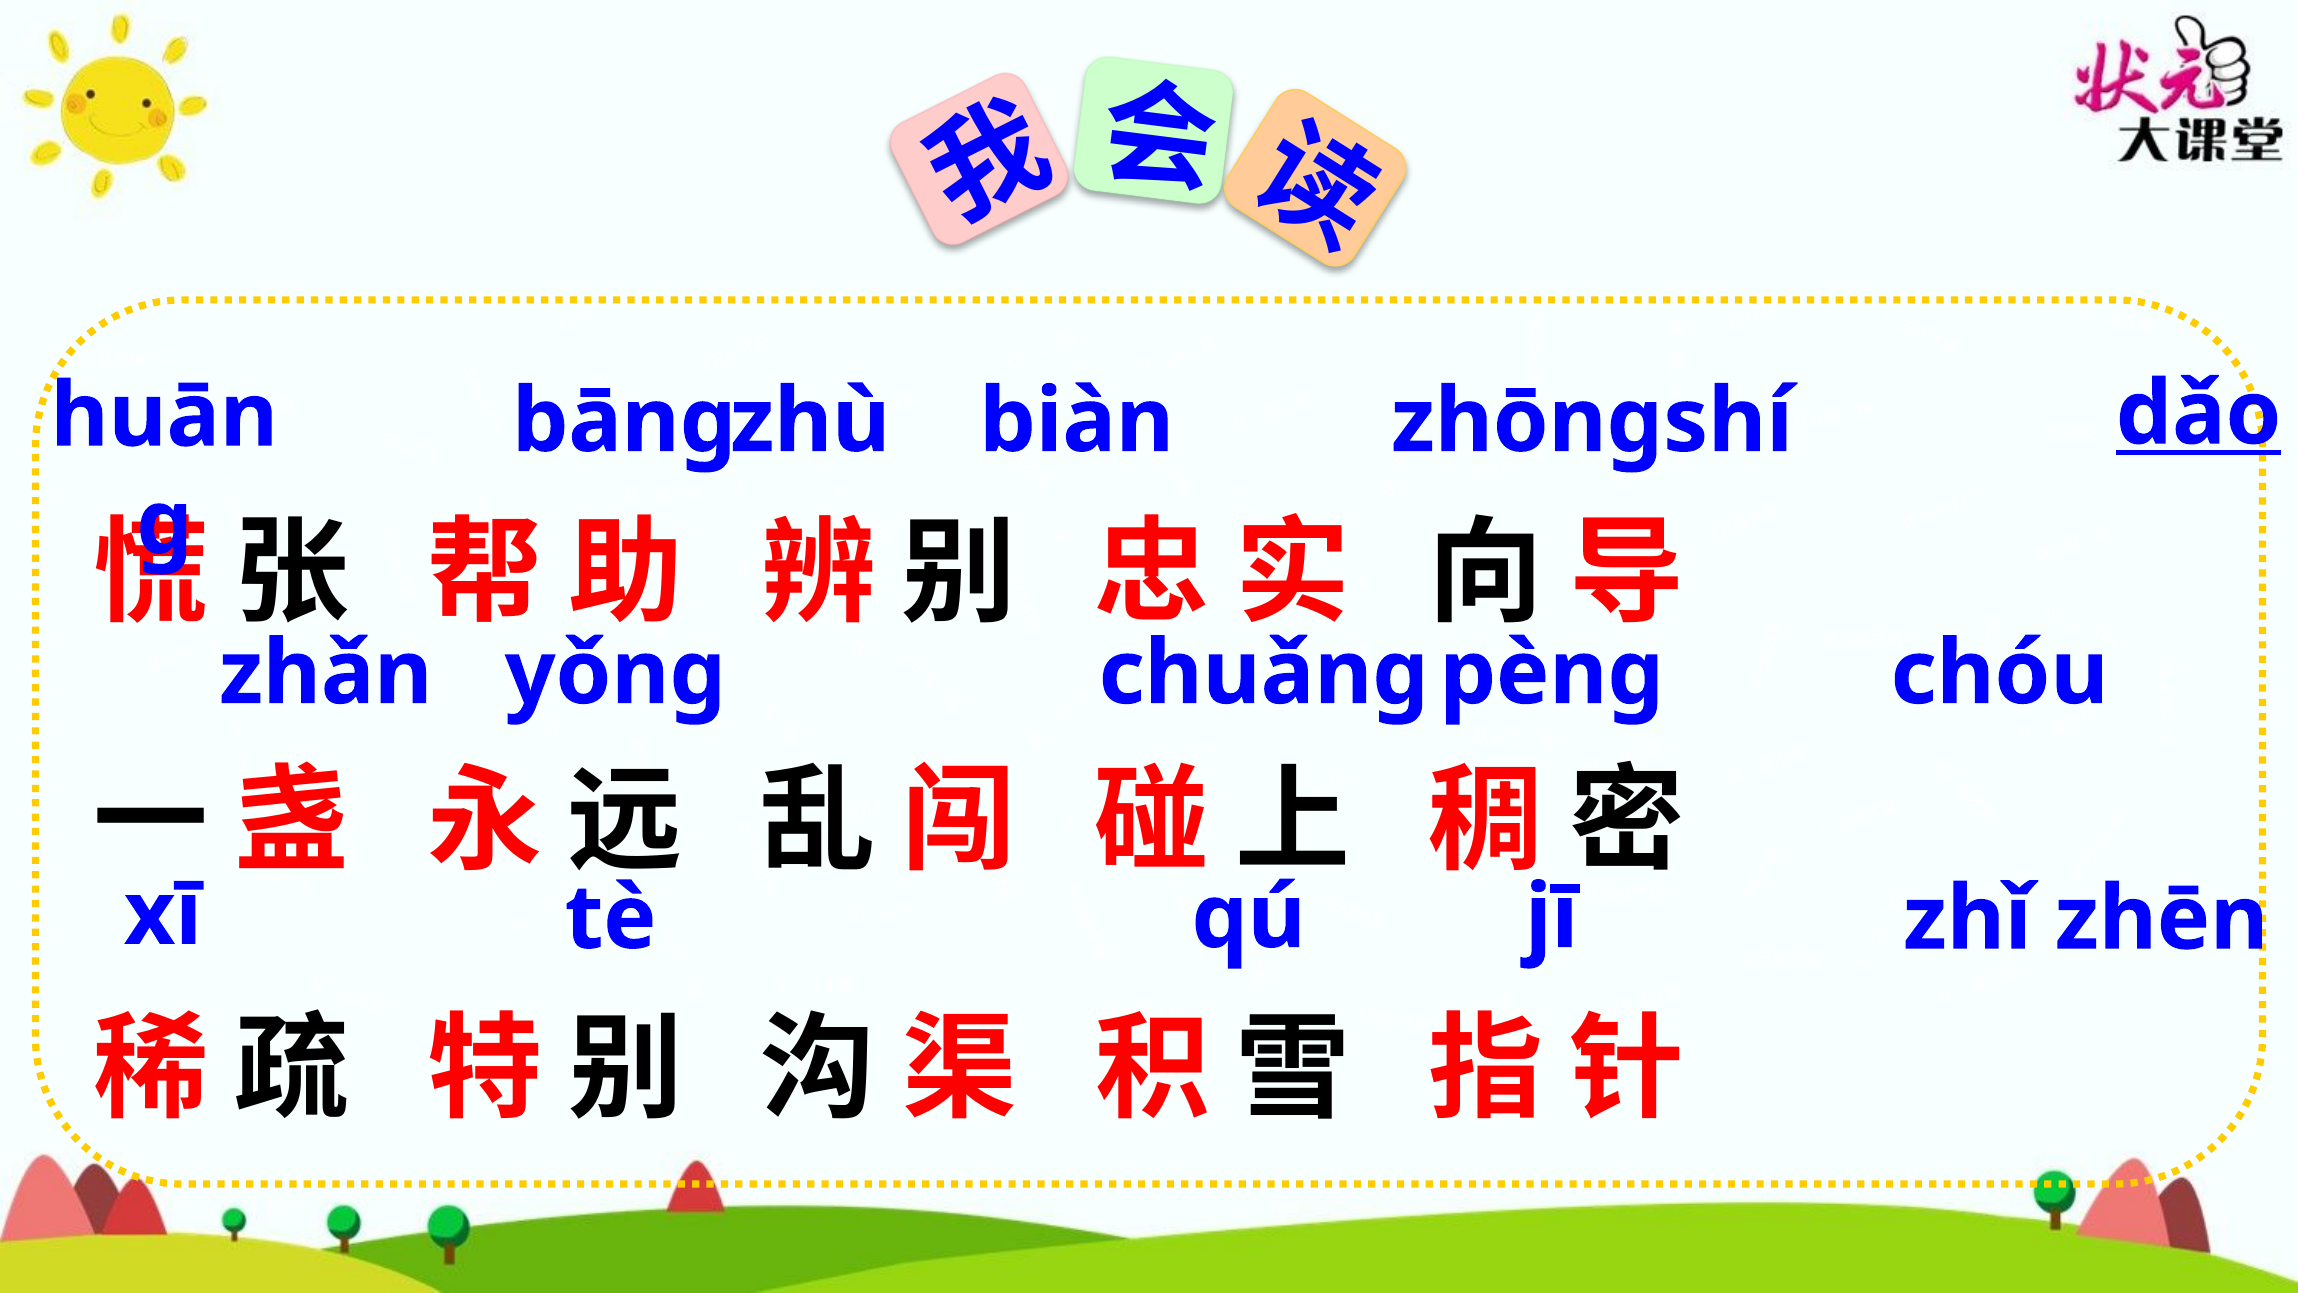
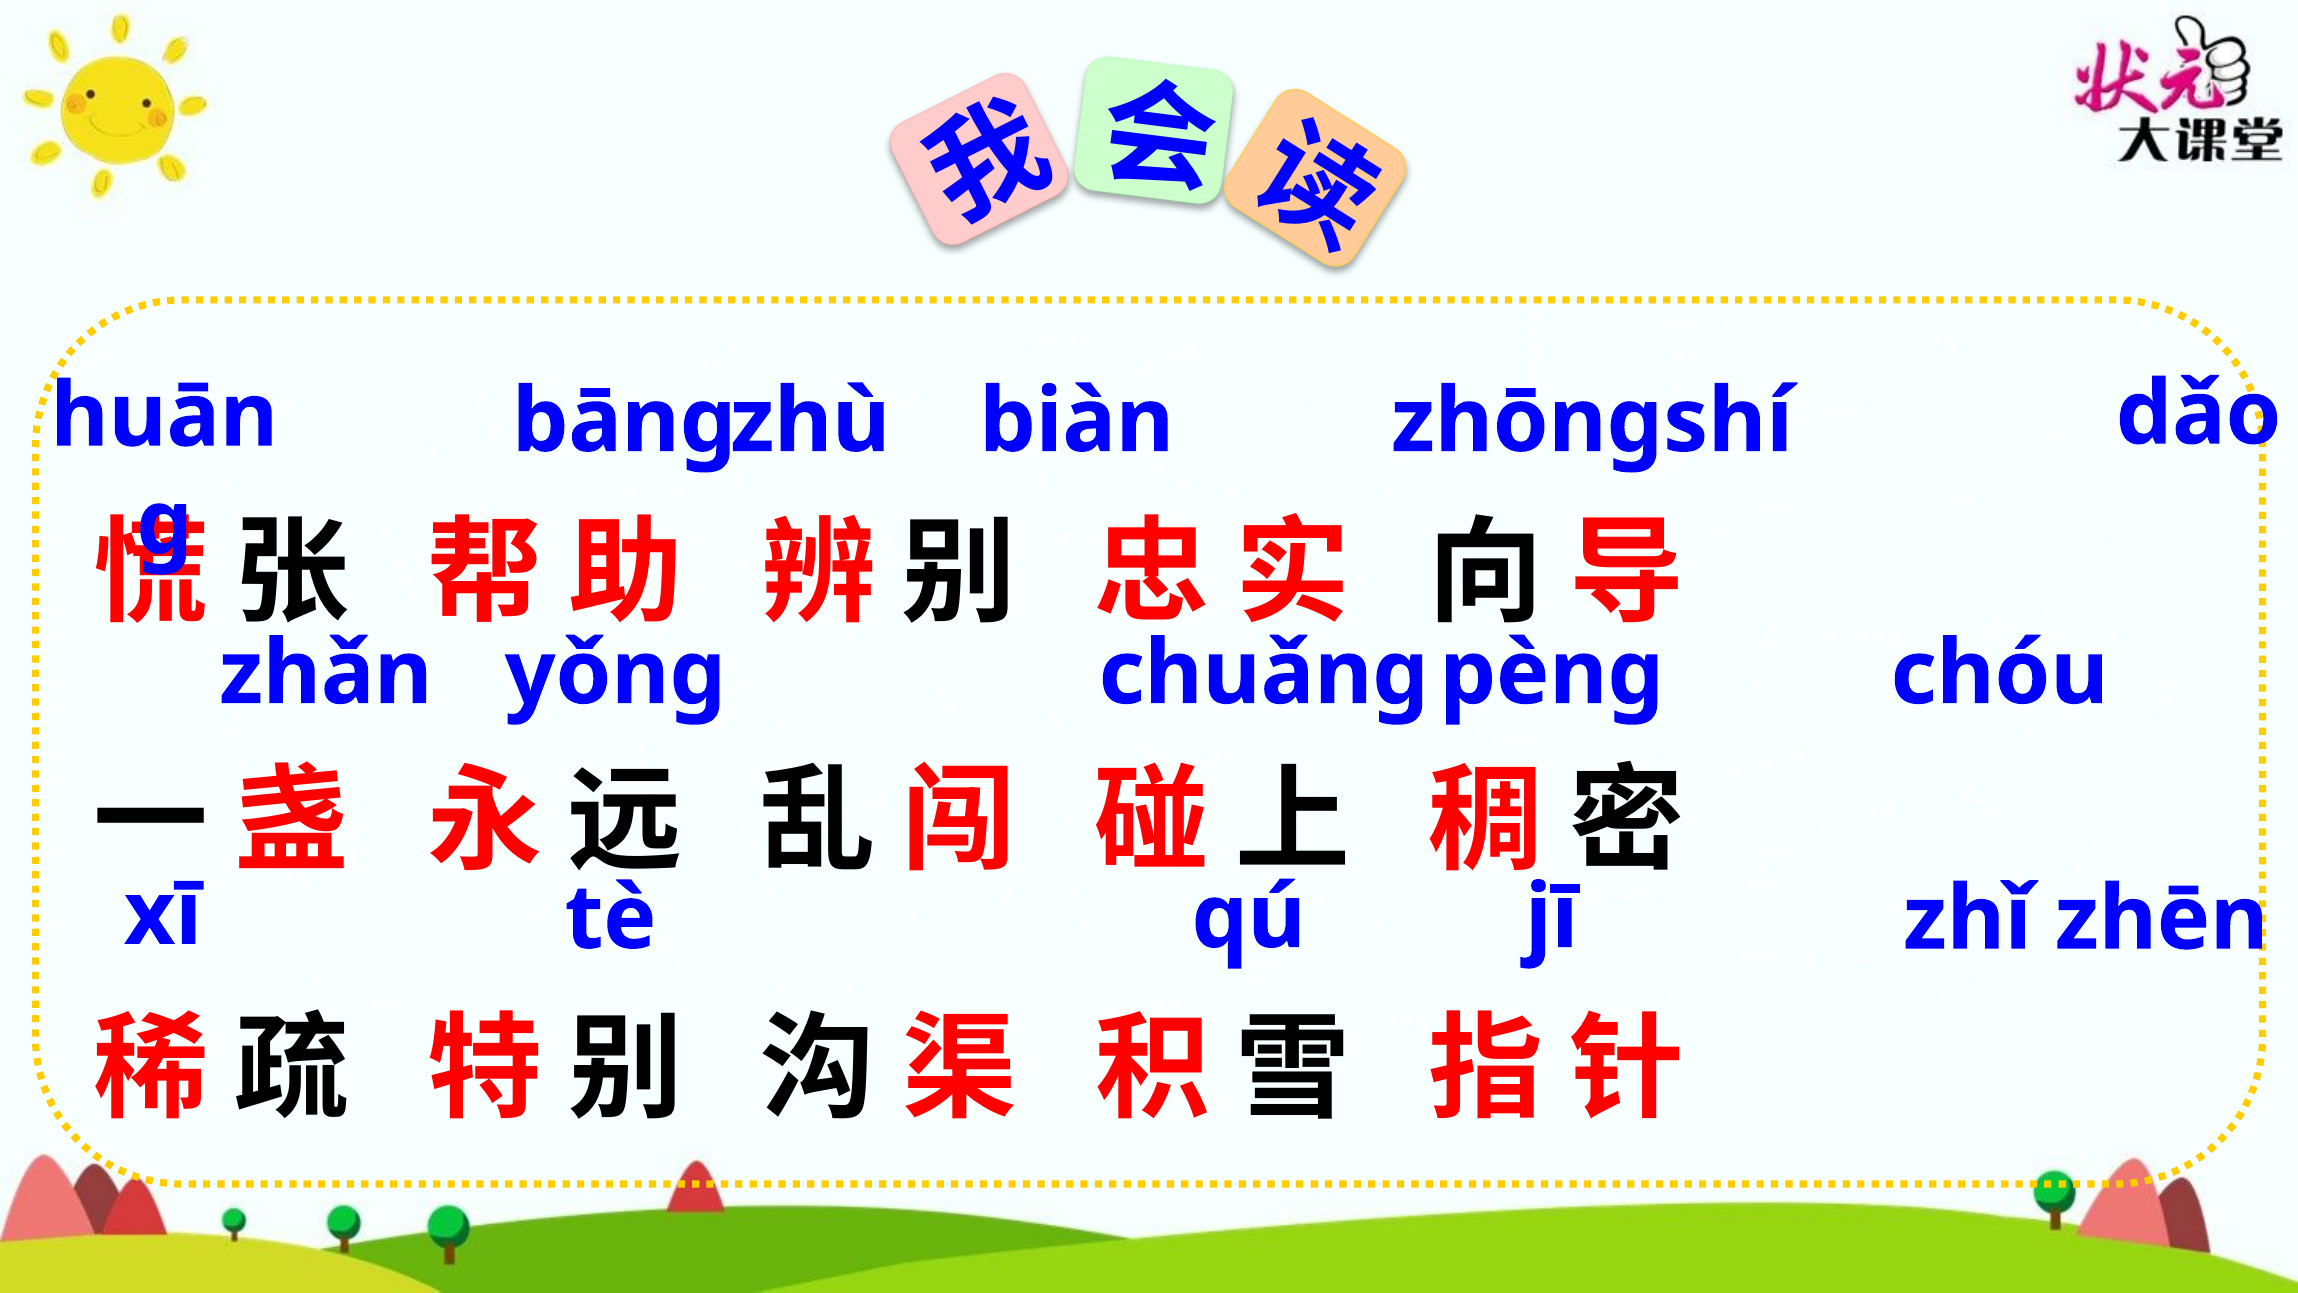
dǎo underline: present -> none
